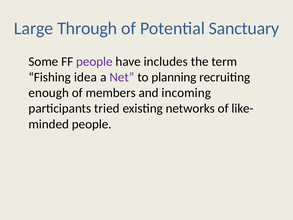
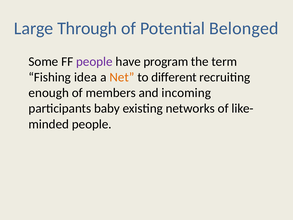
Sanctuary: Sanctuary -> Belonged
includes: includes -> program
Net colour: purple -> orange
planning: planning -> different
tried: tried -> baby
